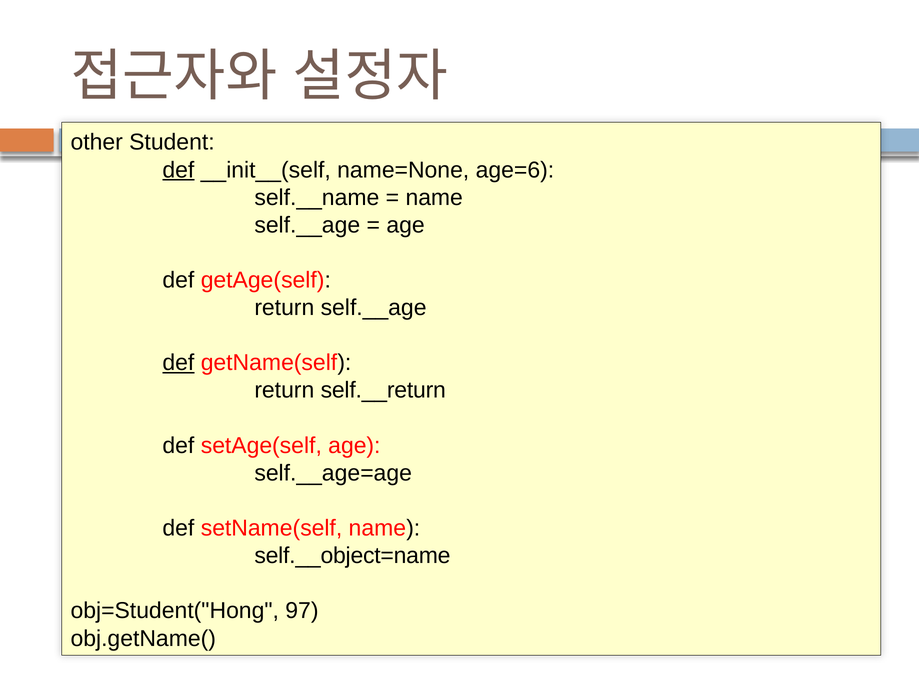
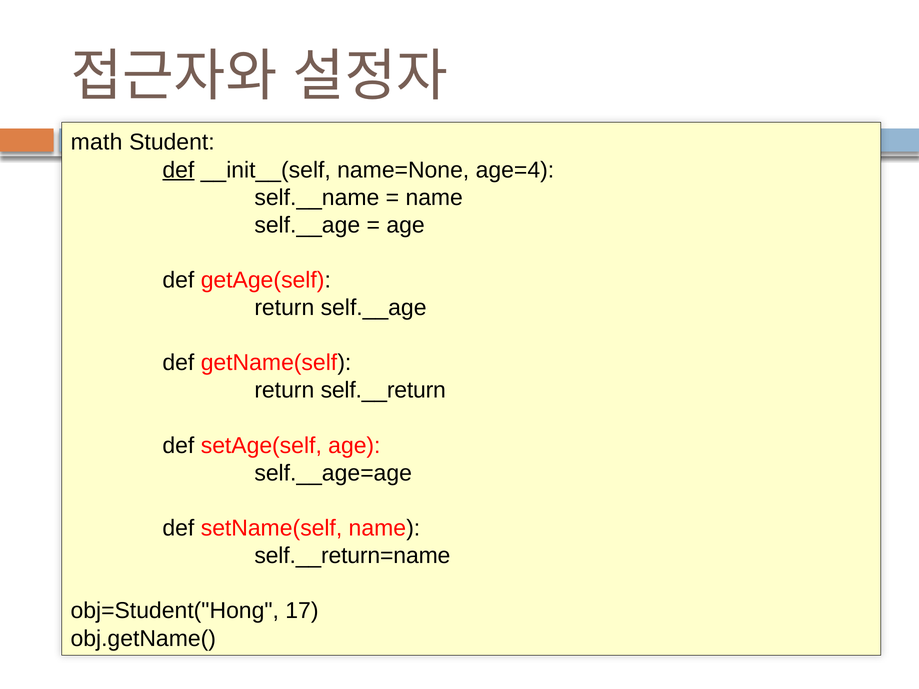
other: other -> math
age=6: age=6 -> age=4
def at (178, 363) underline: present -> none
self.__object=name: self.__object=name -> self.__return=name
97: 97 -> 17
